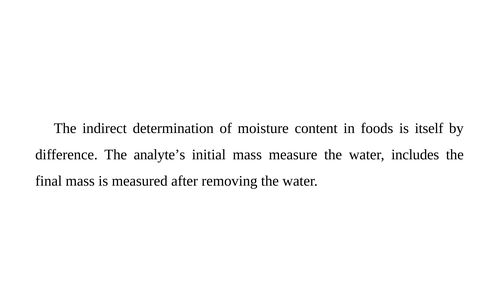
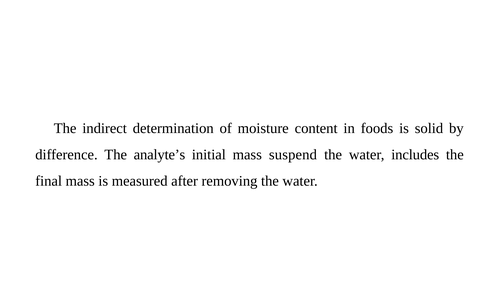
itself: itself -> solid
measure: measure -> suspend
